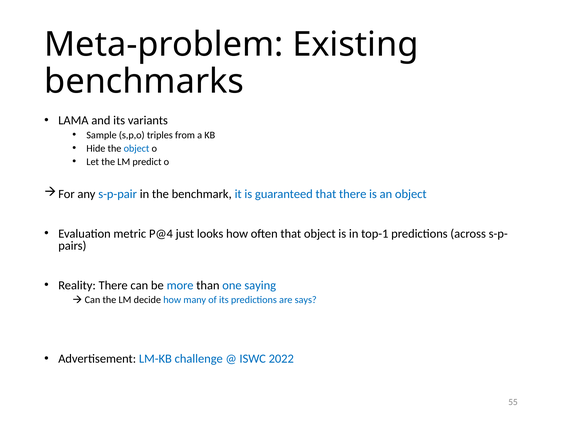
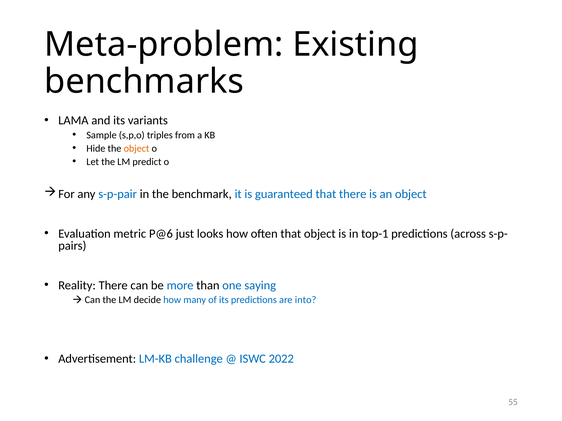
object at (137, 149) colour: blue -> orange
P@4: P@4 -> P@6
says: says -> into
